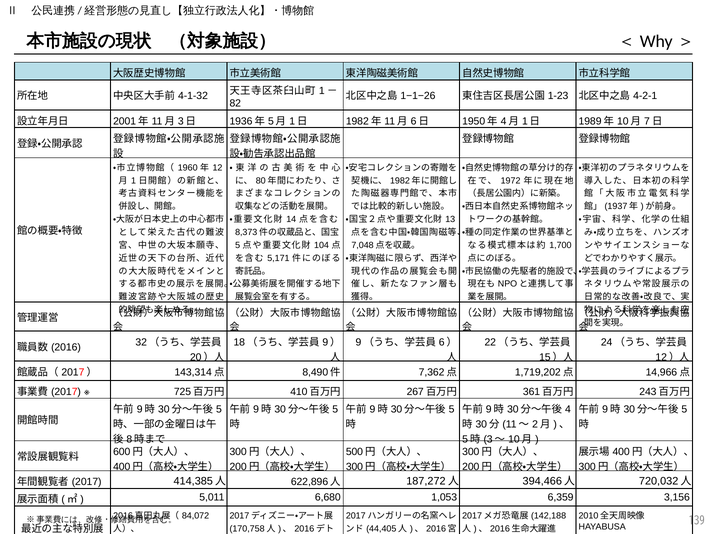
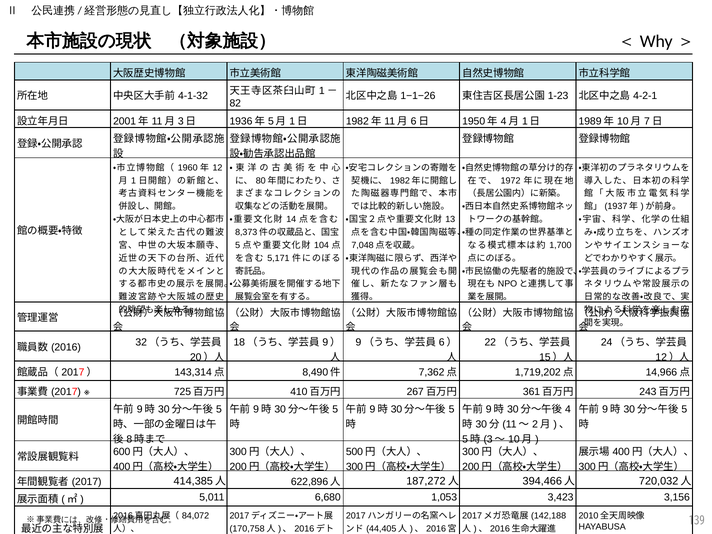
6,359: 6,359 -> 3,423
